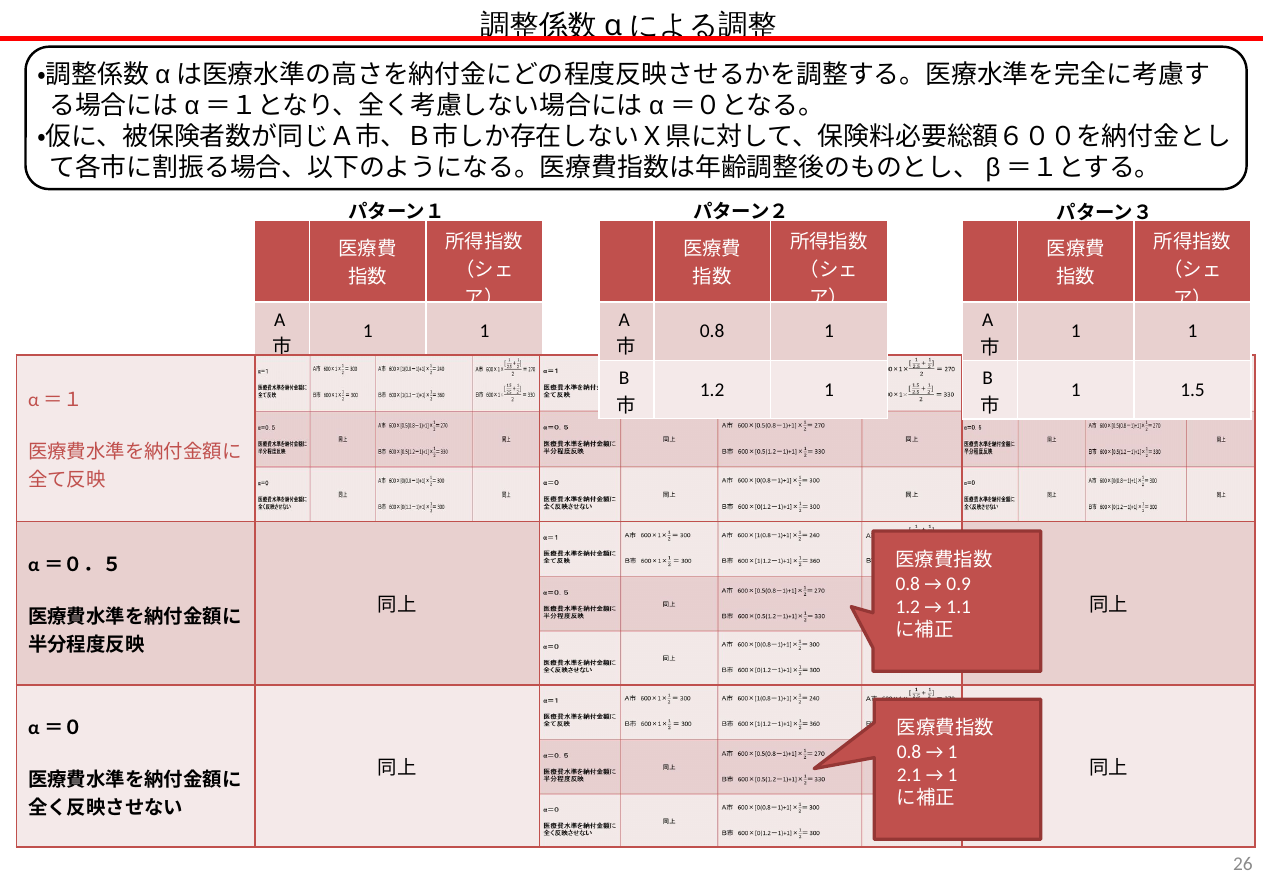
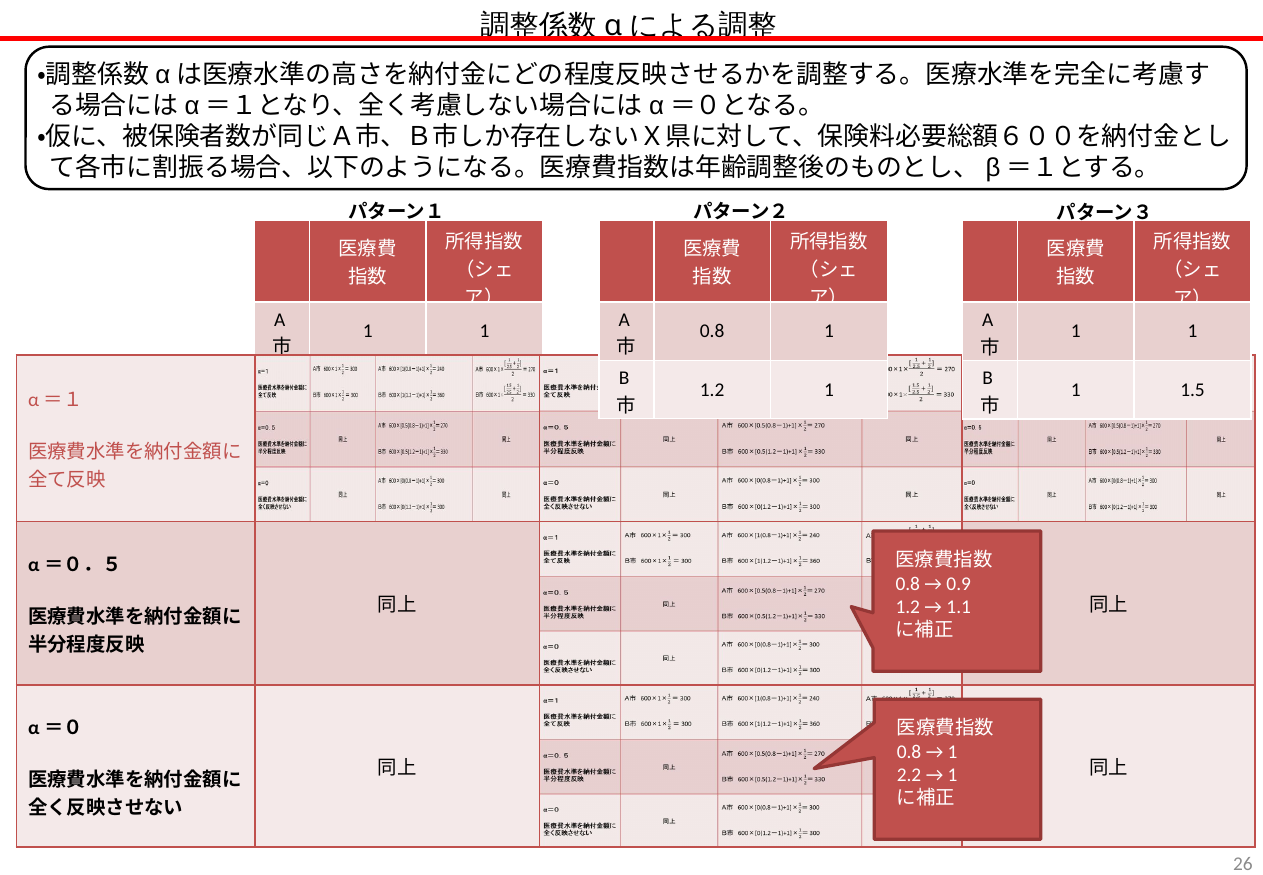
2.1: 2.1 -> 2.2
